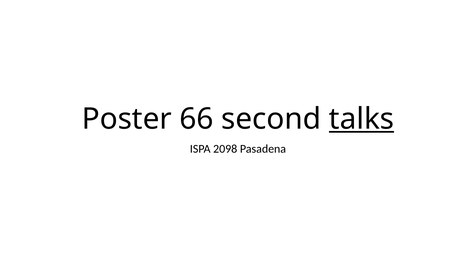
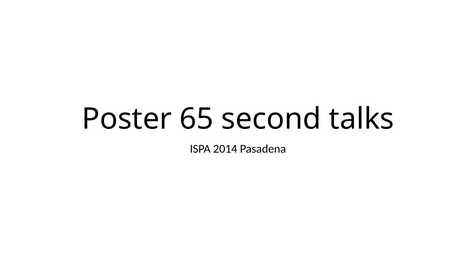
66: 66 -> 65
talks underline: present -> none
2098: 2098 -> 2014
